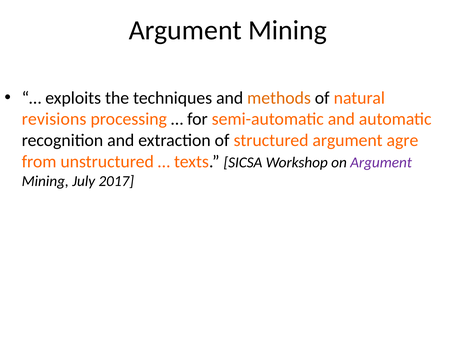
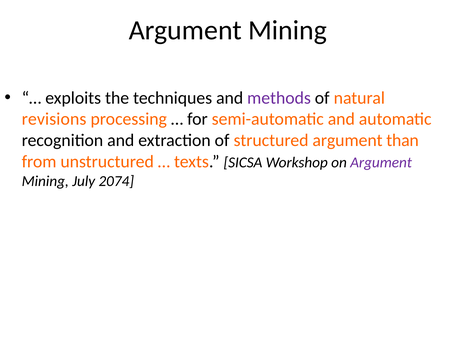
methods colour: orange -> purple
agre: agre -> than
2017: 2017 -> 2074
